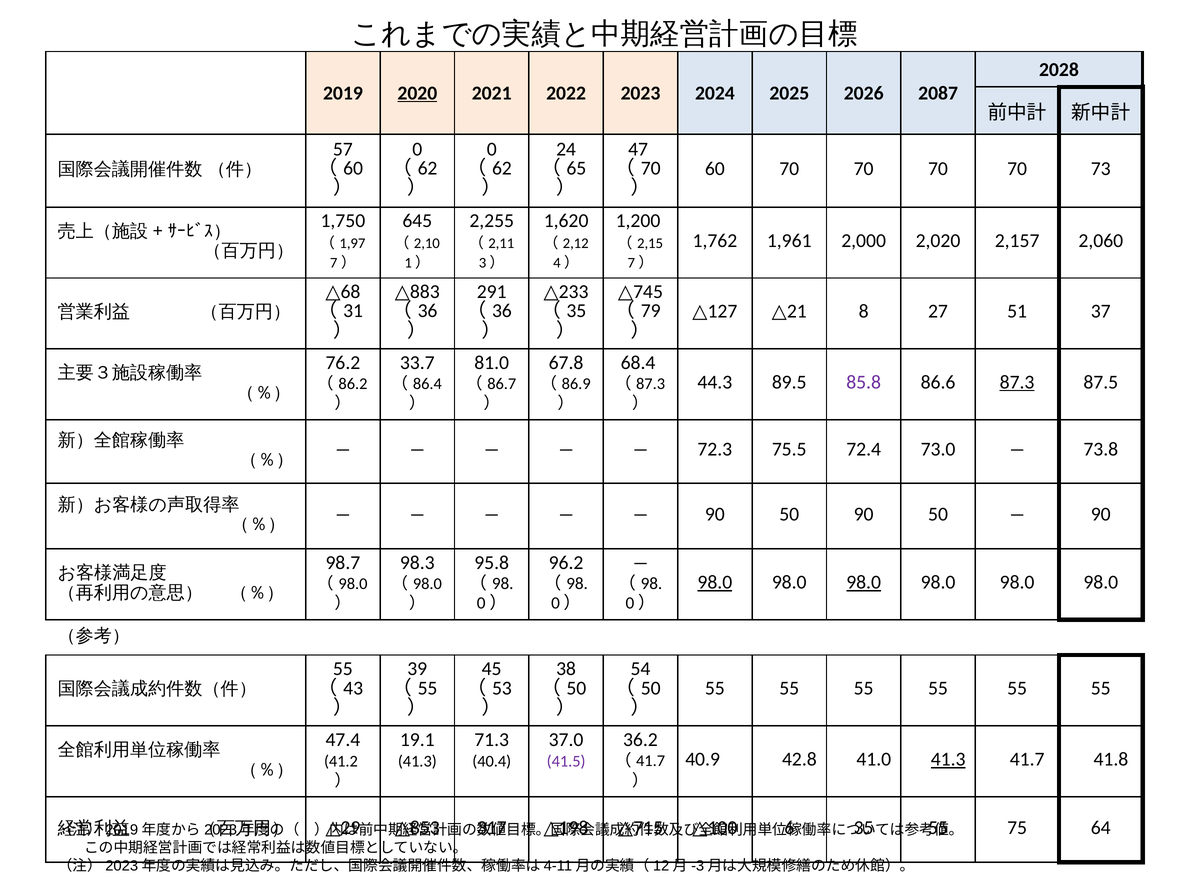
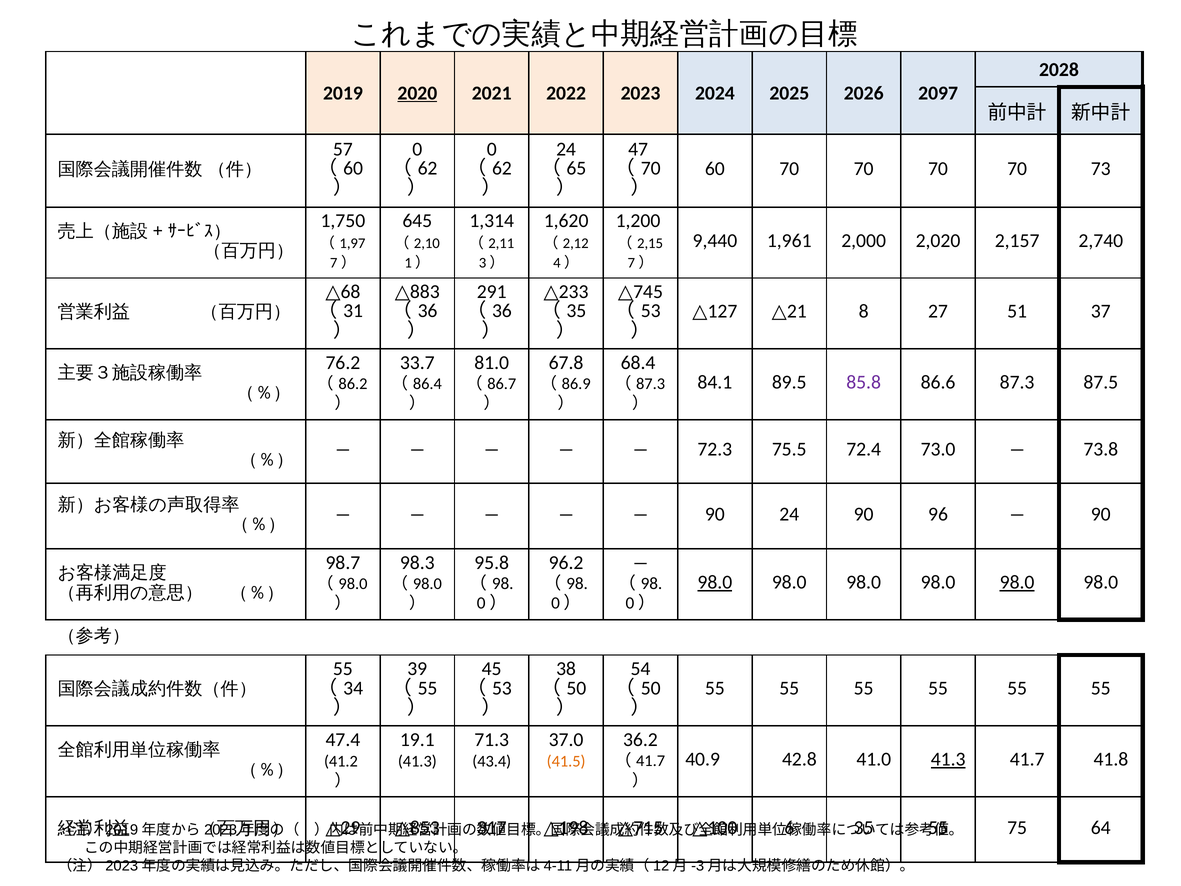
2087: 2087 -> 2097
2,255: 2,255 -> 1,314
1,762: 1,762 -> 9,440
2,060: 2,060 -> 2,740
79 at (651, 311): 79 -> 53
44.3: 44.3 -> 84.1
87.3 at (1017, 382) underline: present -> none
50 at (789, 514): 50 -> 24
50 at (938, 514): 50 -> 96
98.0 at (864, 582) underline: present -> none
98.0 at (1017, 582) underline: none -> present
43: 43 -> 34
40.4: 40.4 -> 43.4
41.5 colour: purple -> orange
